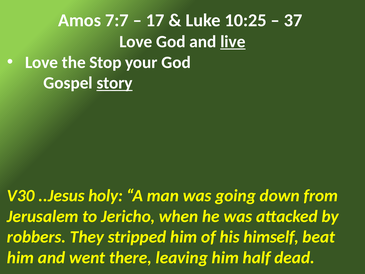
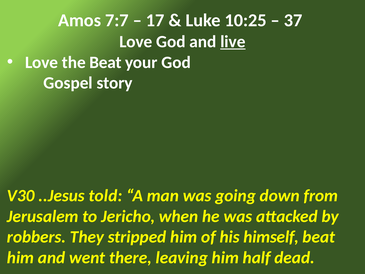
the Stop: Stop -> Beat
story underline: present -> none
holy: holy -> told
